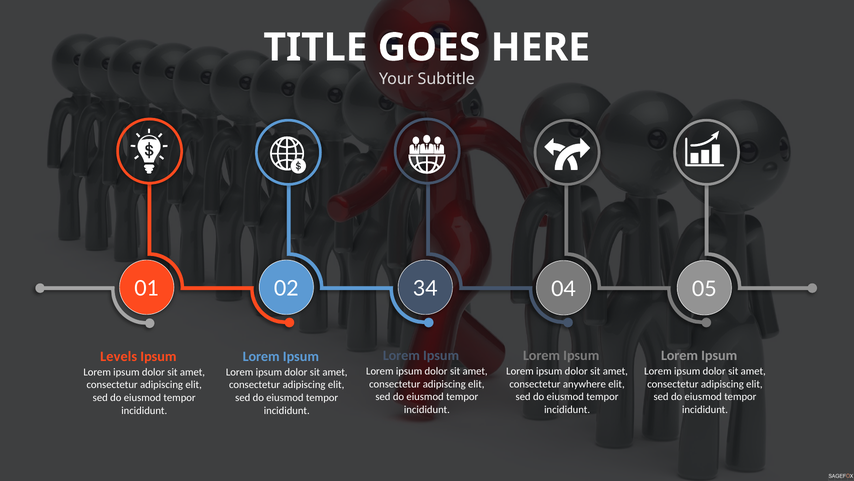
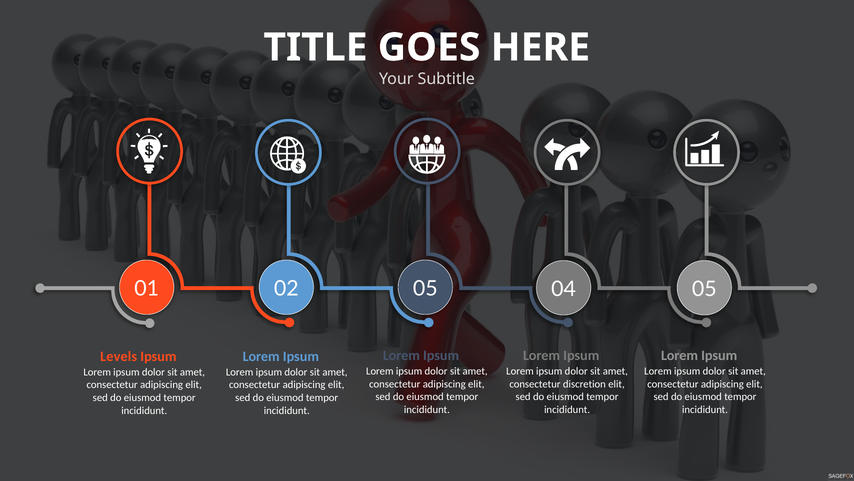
02 34: 34 -> 05
anywhere: anywhere -> discretion
